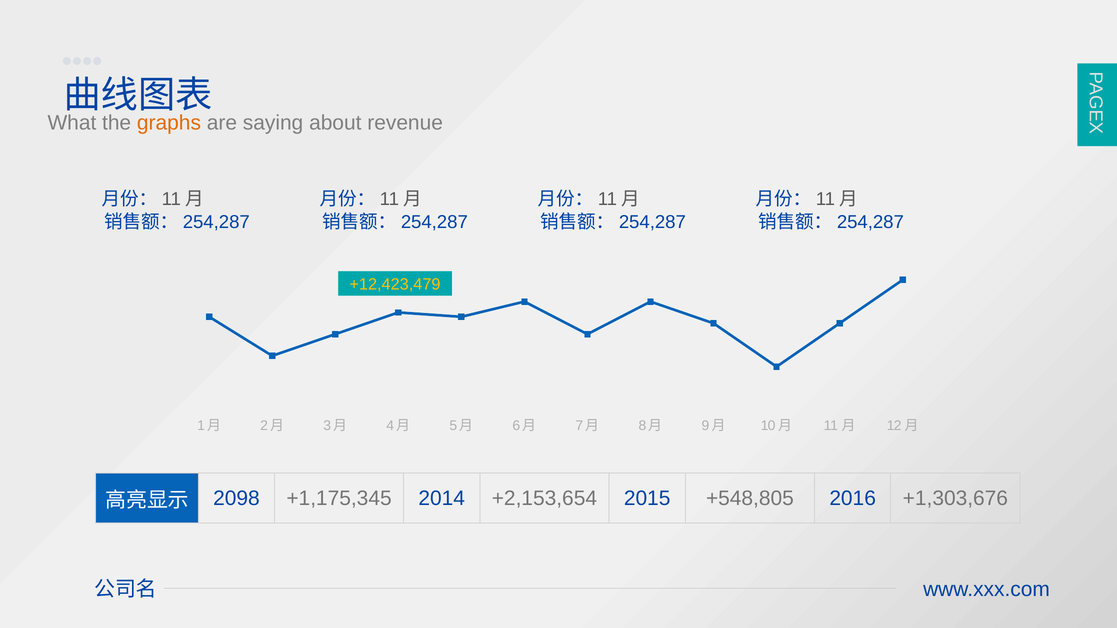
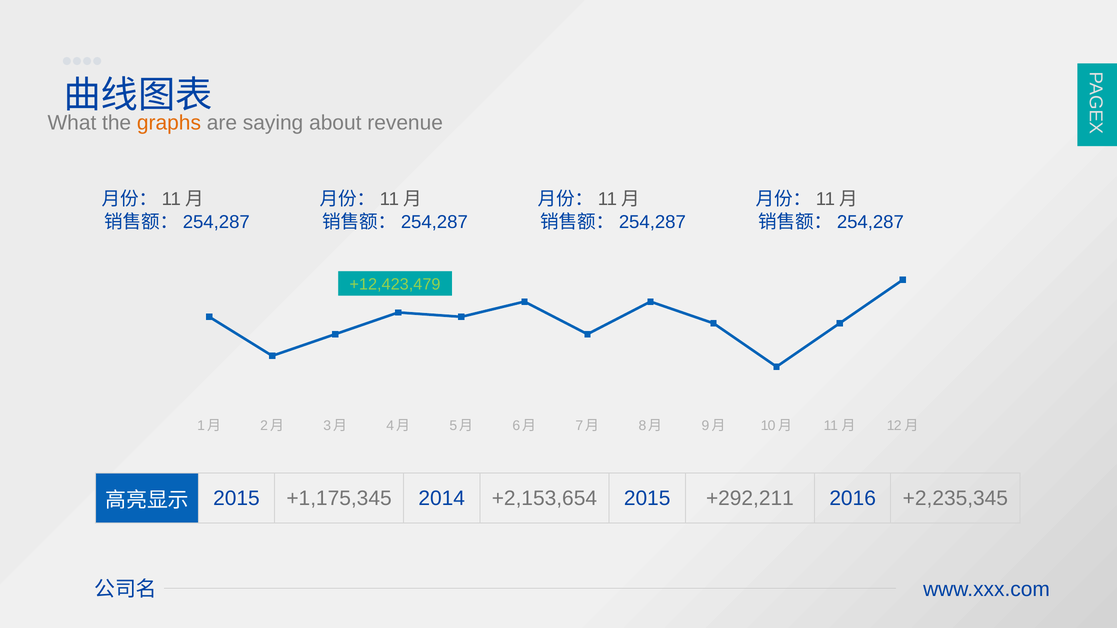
+12,423,479 colour: yellow -> light green
2098 at (236, 499): 2098 -> 2015
+548,805: +548,805 -> +292,211
+1,303,676: +1,303,676 -> +2,235,345
